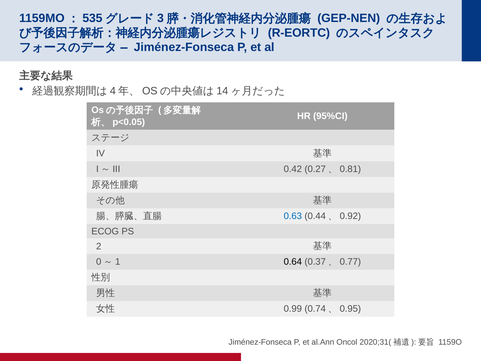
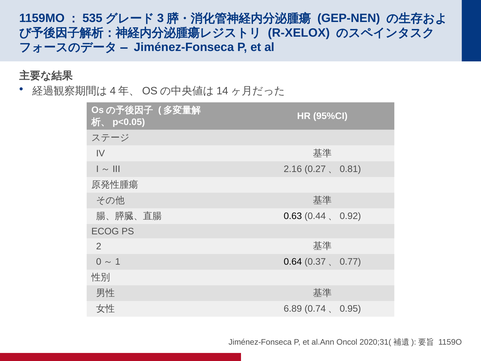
R-EORTC: R-EORTC -> R-XELOX
0.42: 0.42 -> 2.16
0.63 colour: blue -> black
0.99: 0.99 -> 6.89
